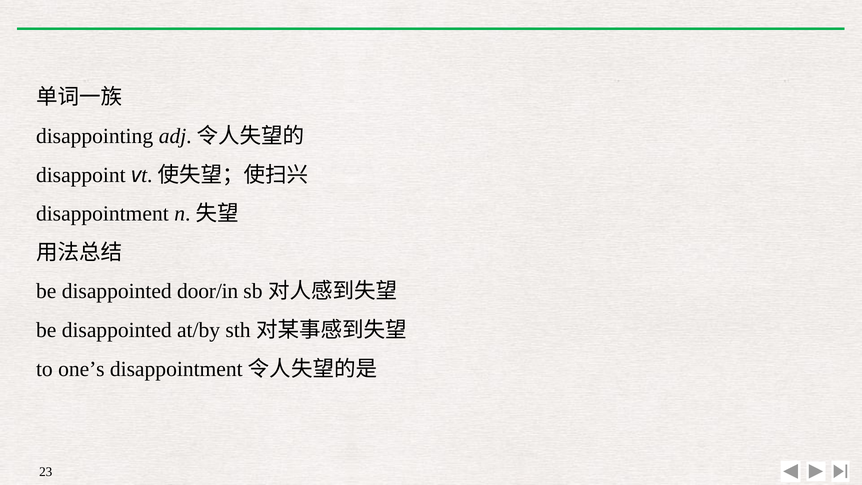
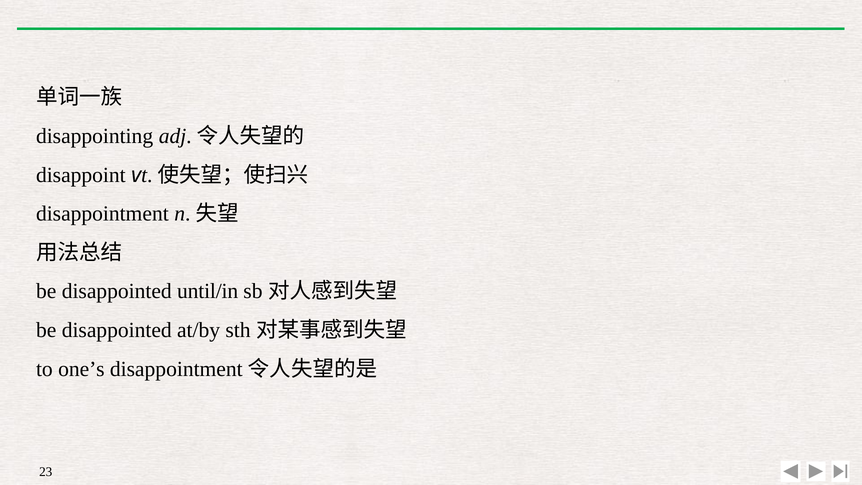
door/in: door/in -> until/in
